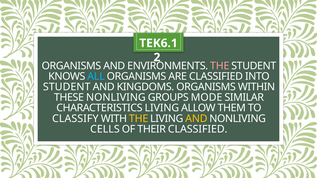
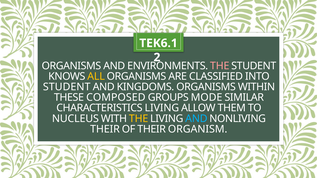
ALL colour: light blue -> yellow
THESE NONLIVING: NONLIVING -> COMPOSED
CLASSIFY: CLASSIFY -> NUCLEUS
AND at (196, 119) colour: yellow -> light blue
CELLS at (105, 129): CELLS -> THEIR
THEIR CLASSIFIED: CLASSIFIED -> ORGANISM
